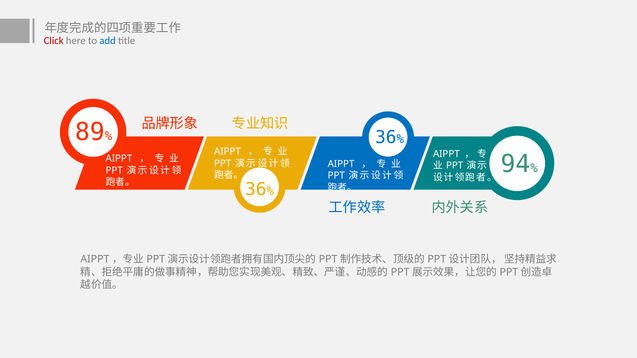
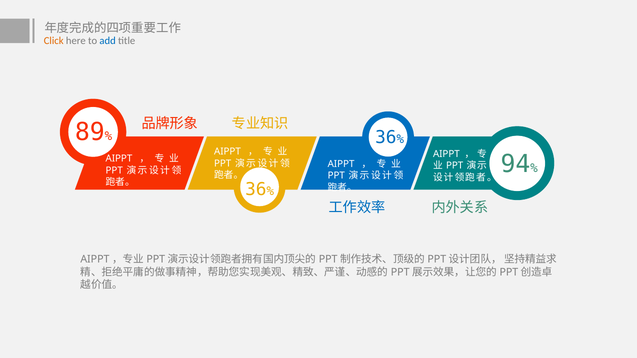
Click colour: red -> orange
